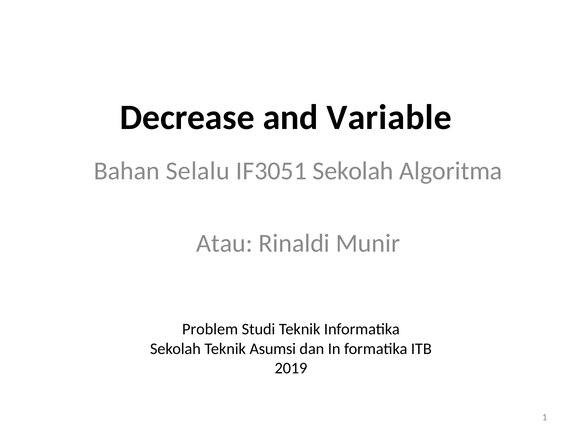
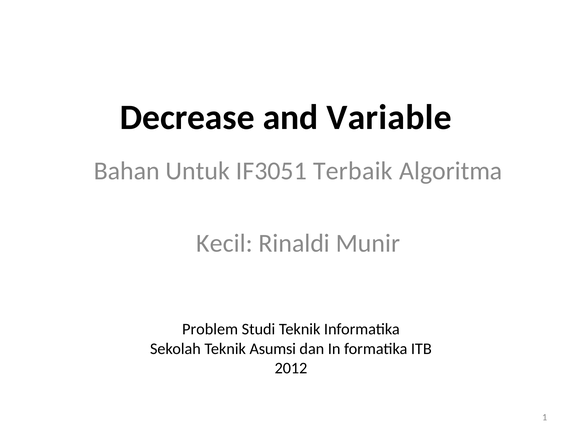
Selalu: Selalu -> Untuk
IF3051 Sekolah: Sekolah -> Terbaik
Atau: Atau -> Kecil
2019: 2019 -> 2012
